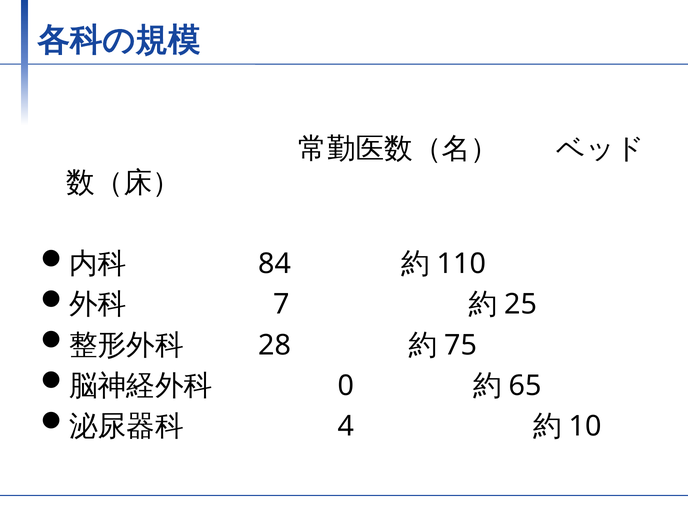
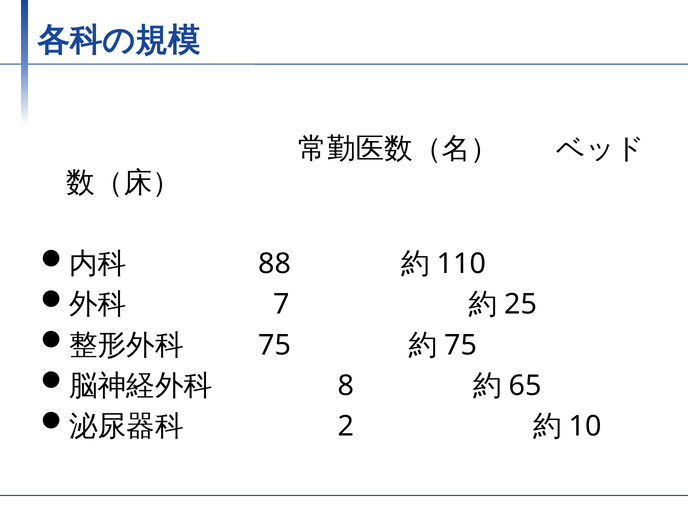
84: 84 -> 88
28 at (275, 345): 28 -> 75
0: 0 -> 8
4: 4 -> 2
